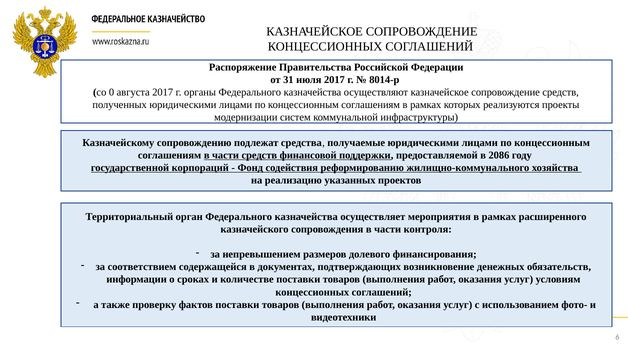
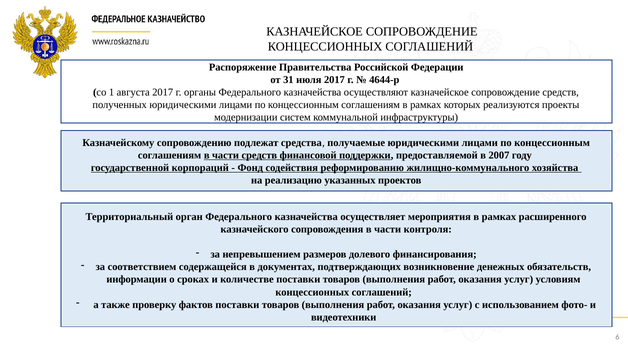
8014-р: 8014-р -> 4644-р
0: 0 -> 1
2086: 2086 -> 2007
